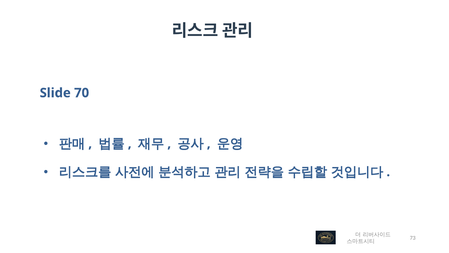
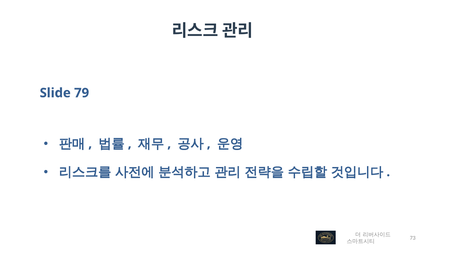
70: 70 -> 79
